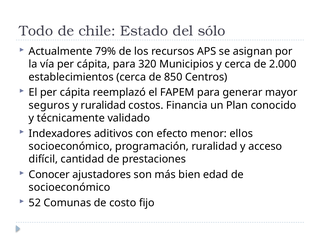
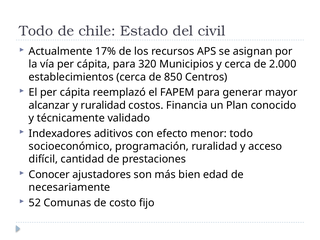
sólo: sólo -> civil
79%: 79% -> 17%
seguros: seguros -> alcanzar
menor ellos: ellos -> todo
socioeconómico at (70, 187): socioeconómico -> necesariamente
